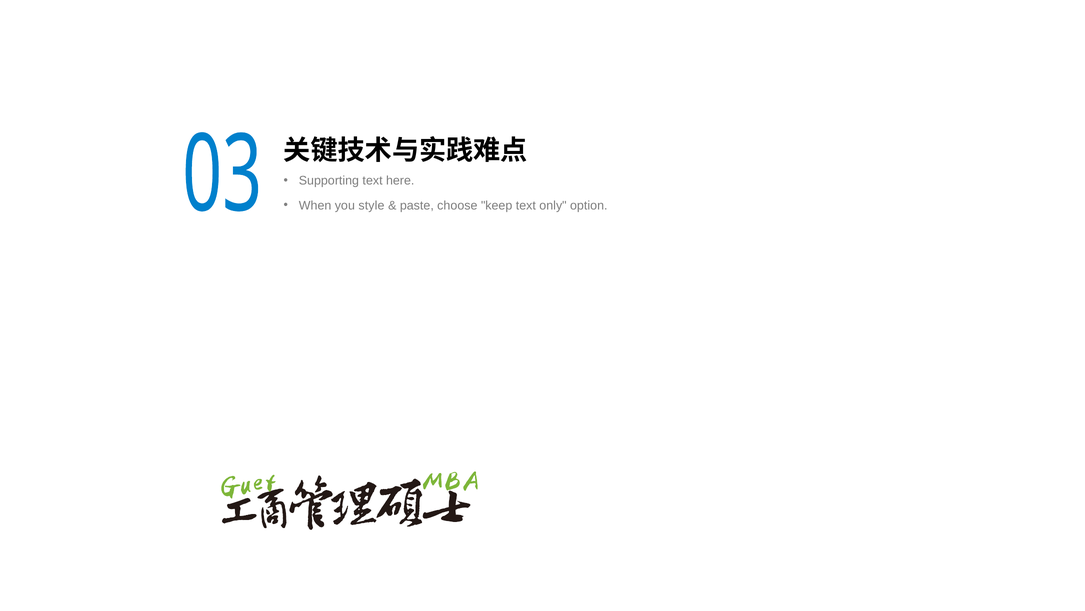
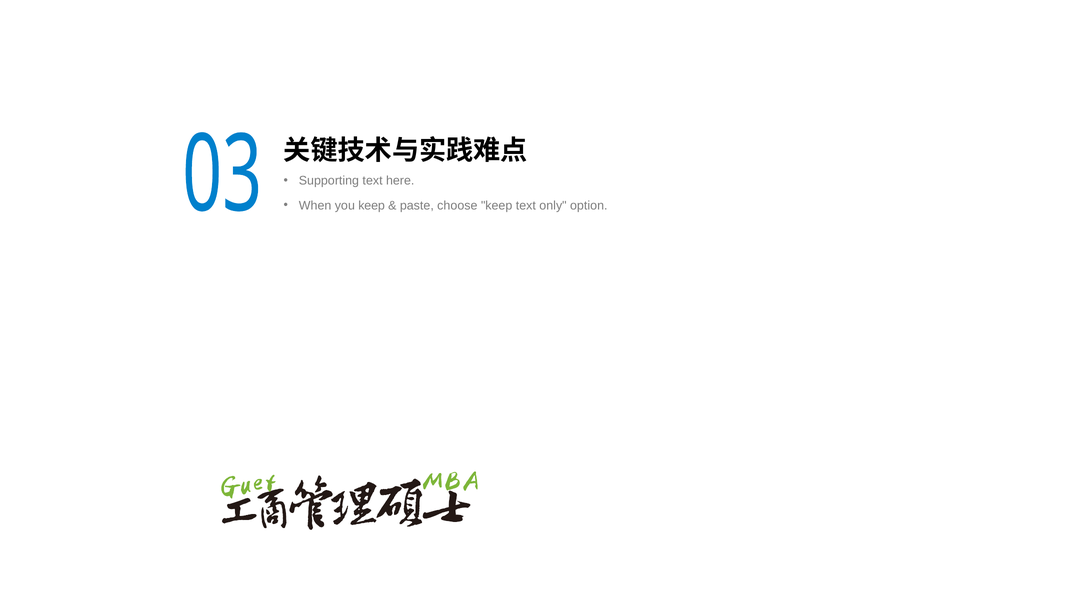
you style: style -> keep
